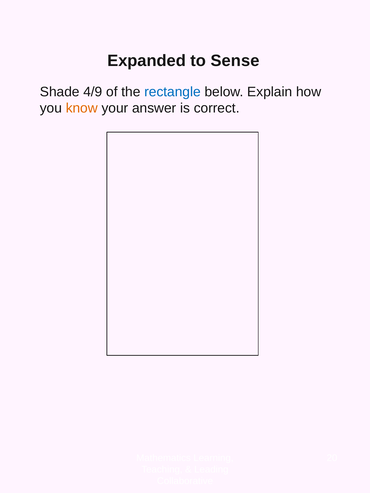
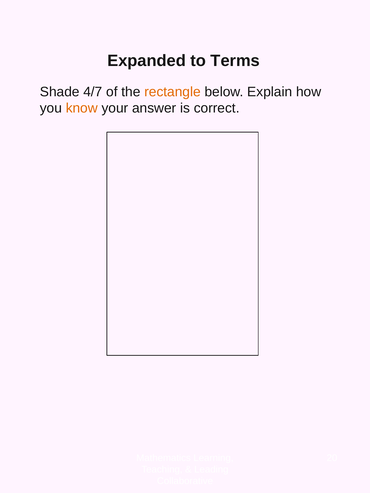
Sense: Sense -> Terms
4/9: 4/9 -> 4/7
rectangle colour: blue -> orange
